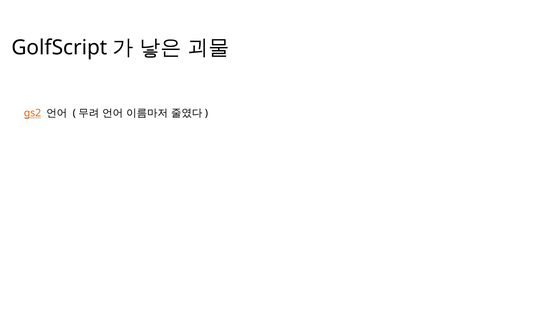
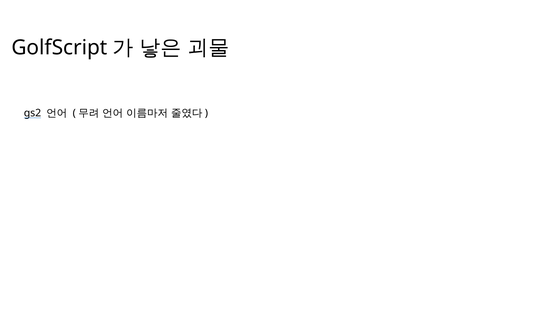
gs2 colour: orange -> black
